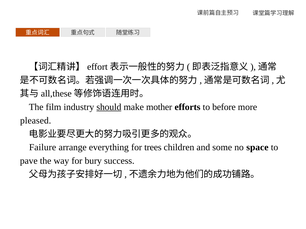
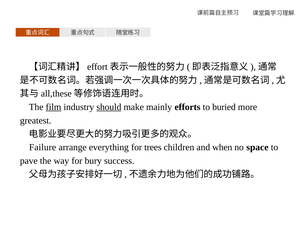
film underline: none -> present
mother: mother -> mainly
before: before -> buried
pleased: pleased -> greatest
some: some -> when
